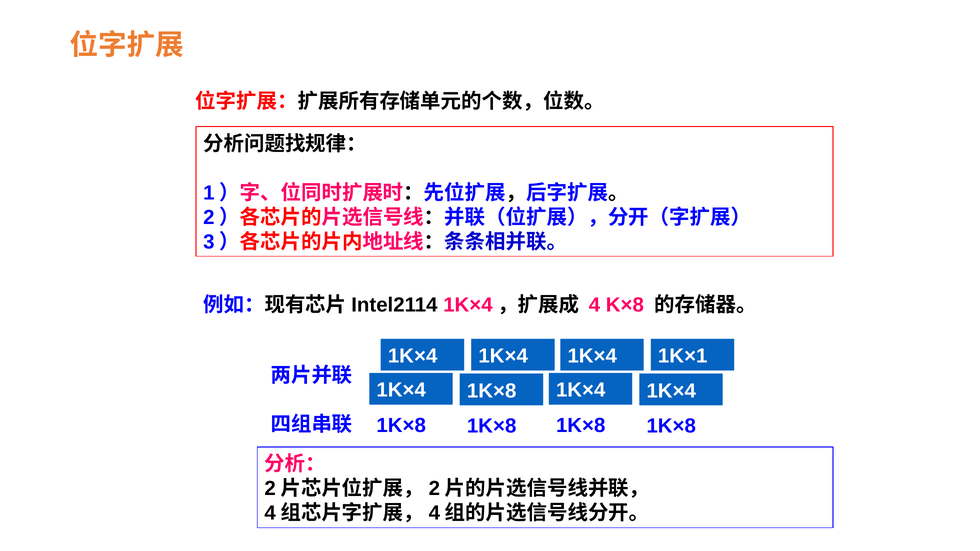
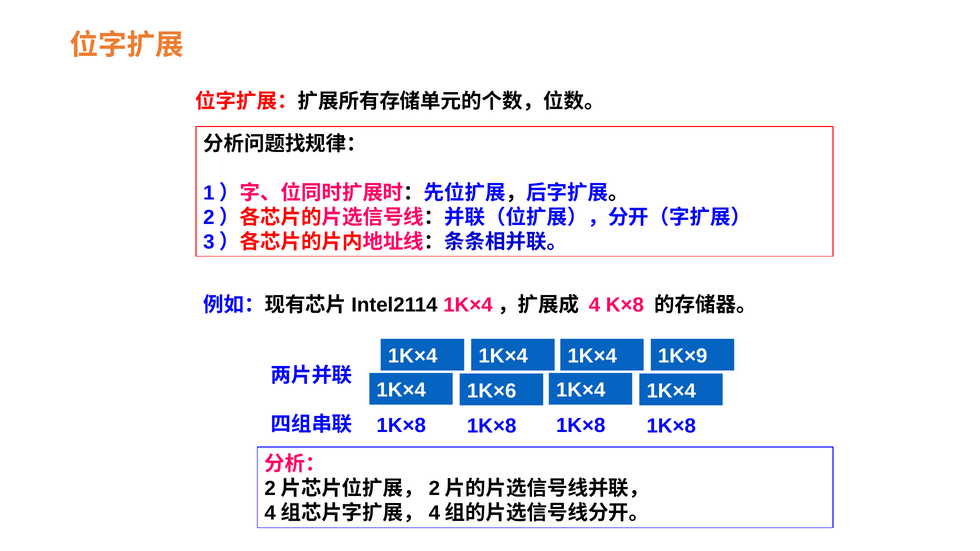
1K×1: 1K×1 -> 1K×9
1K×8 at (492, 391): 1K×8 -> 1K×6
